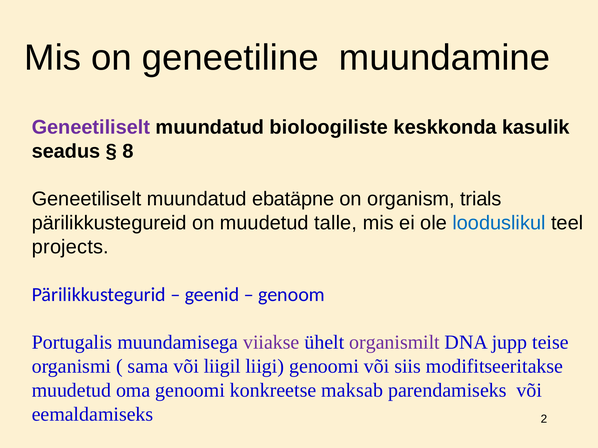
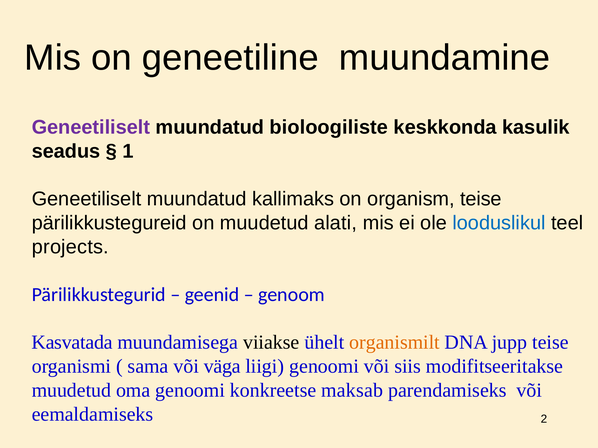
8: 8 -> 1
ebatäpne: ebatäpne -> kallimaks
organism trials: trials -> teise
talle: talle -> alati
Portugalis: Portugalis -> Kasvatada
viiakse colour: purple -> black
organismilt colour: purple -> orange
liigil: liigil -> väga
